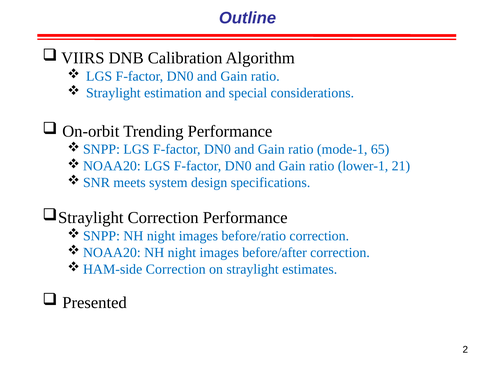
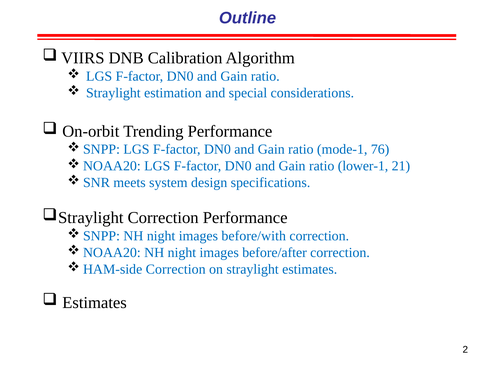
65: 65 -> 76
before/ratio: before/ratio -> before/with
Presented at (95, 302): Presented -> Estimates
